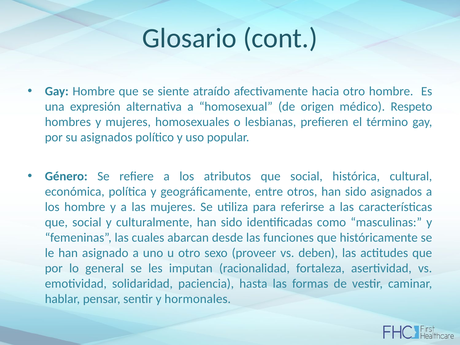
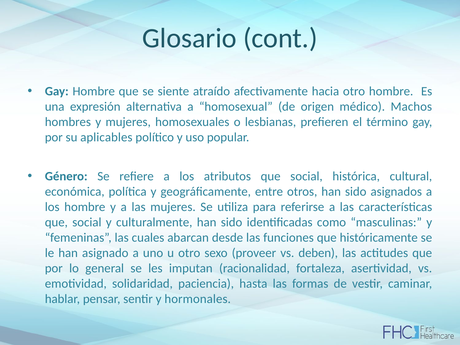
Respeto: Respeto -> Machos
su asignados: asignados -> aplicables
